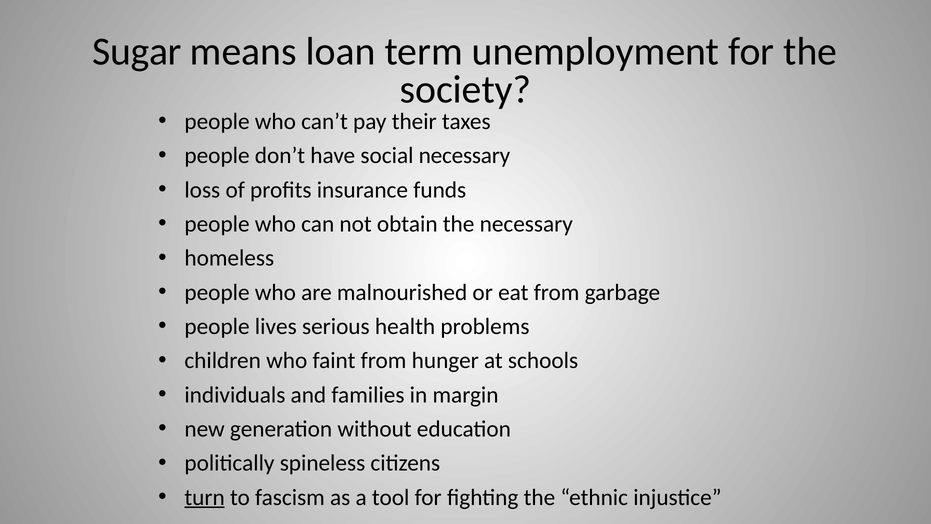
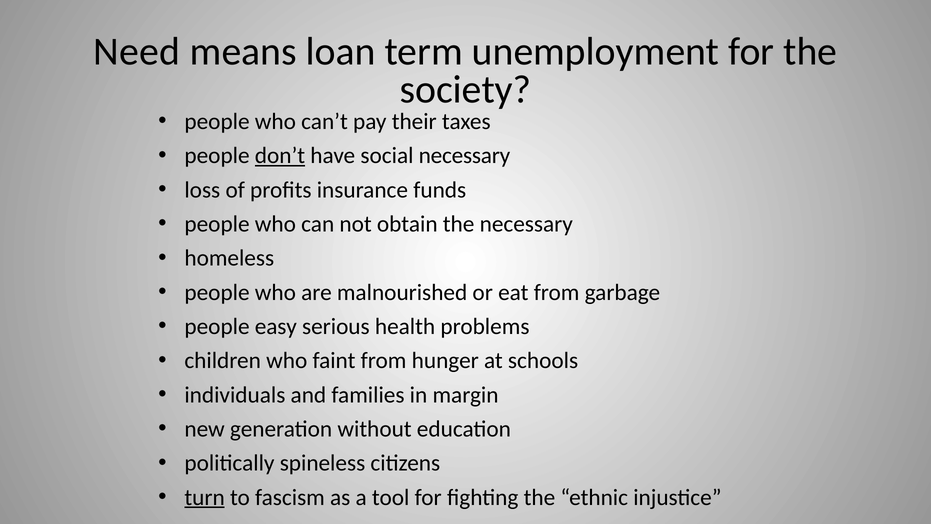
Sugar: Sugar -> Need
don’t underline: none -> present
lives: lives -> easy
